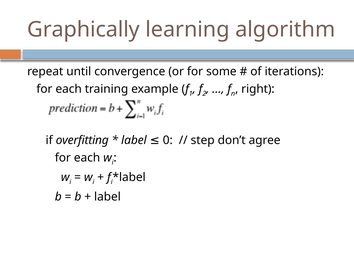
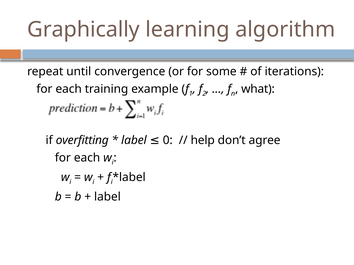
right: right -> what
step: step -> help
